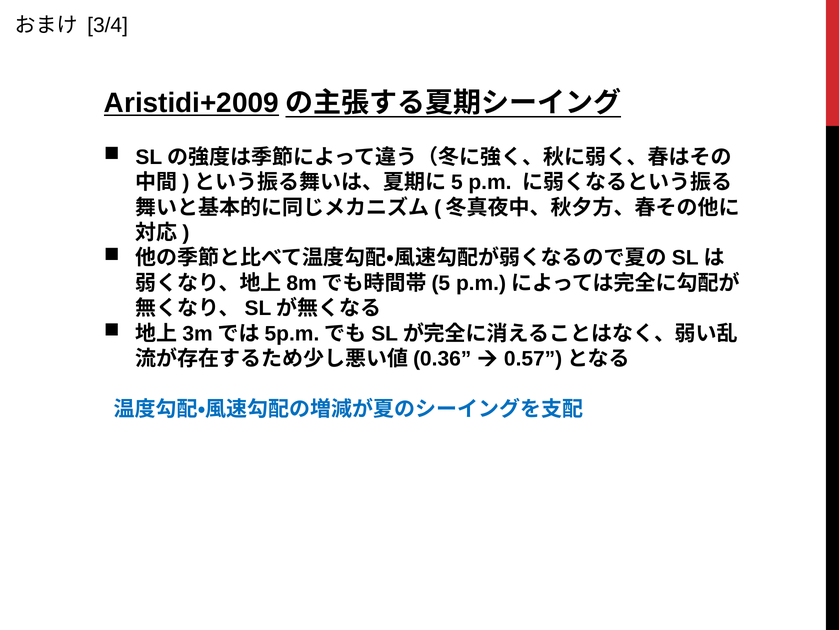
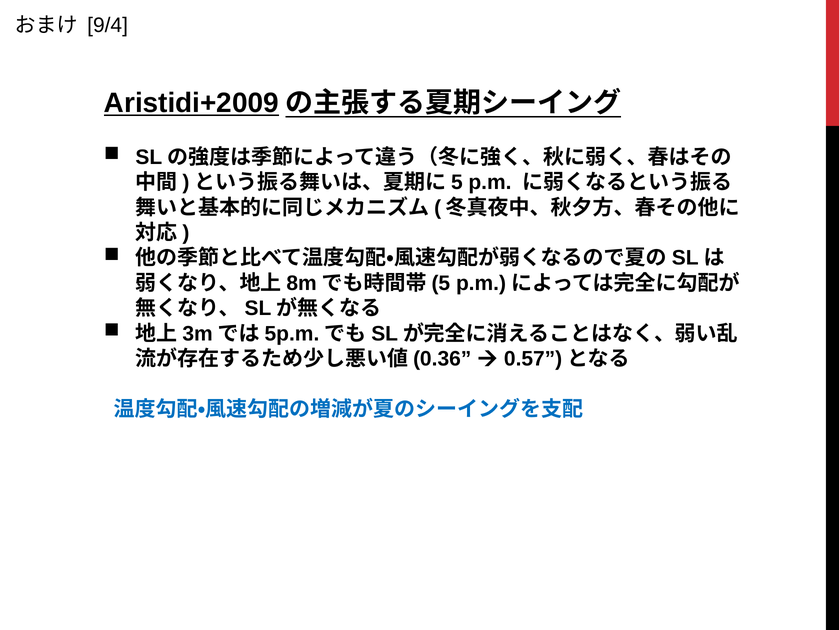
3/4: 3/4 -> 9/4
